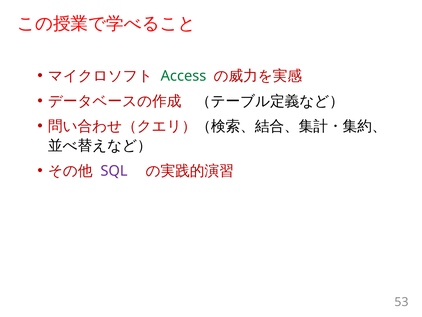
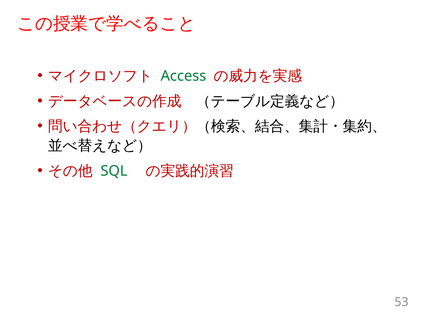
SQL colour: purple -> green
